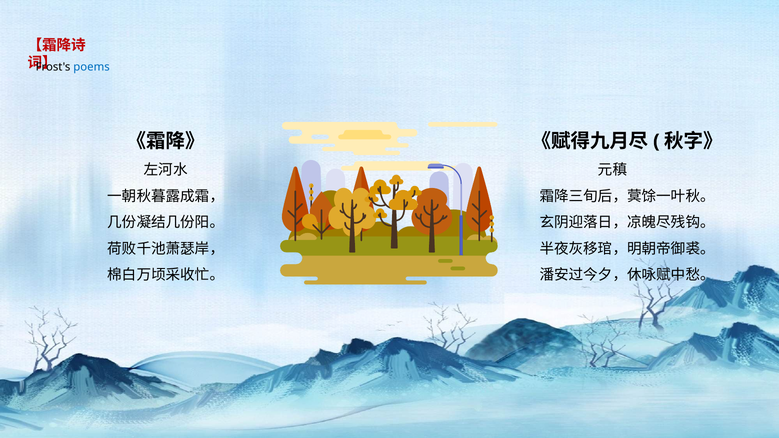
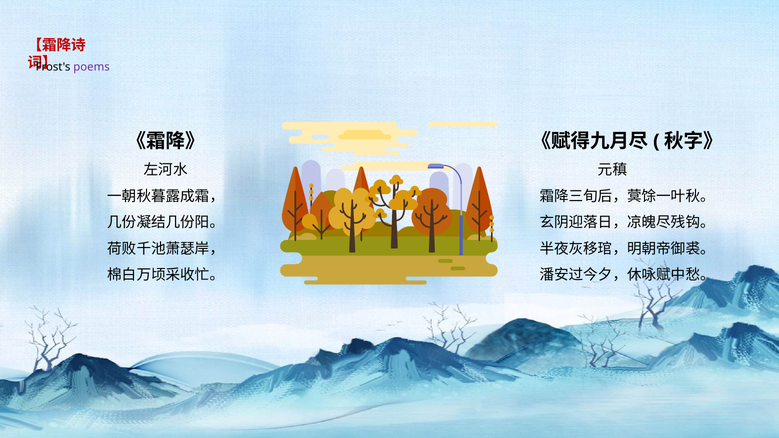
poems colour: blue -> purple
